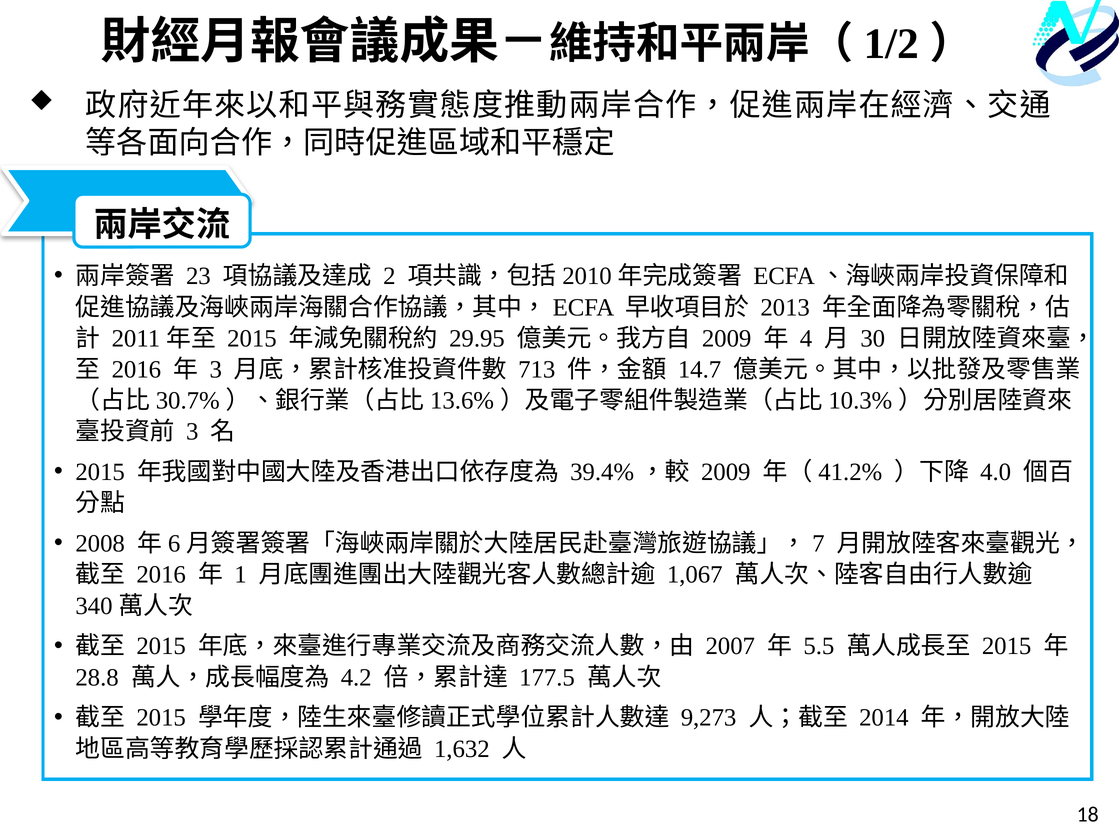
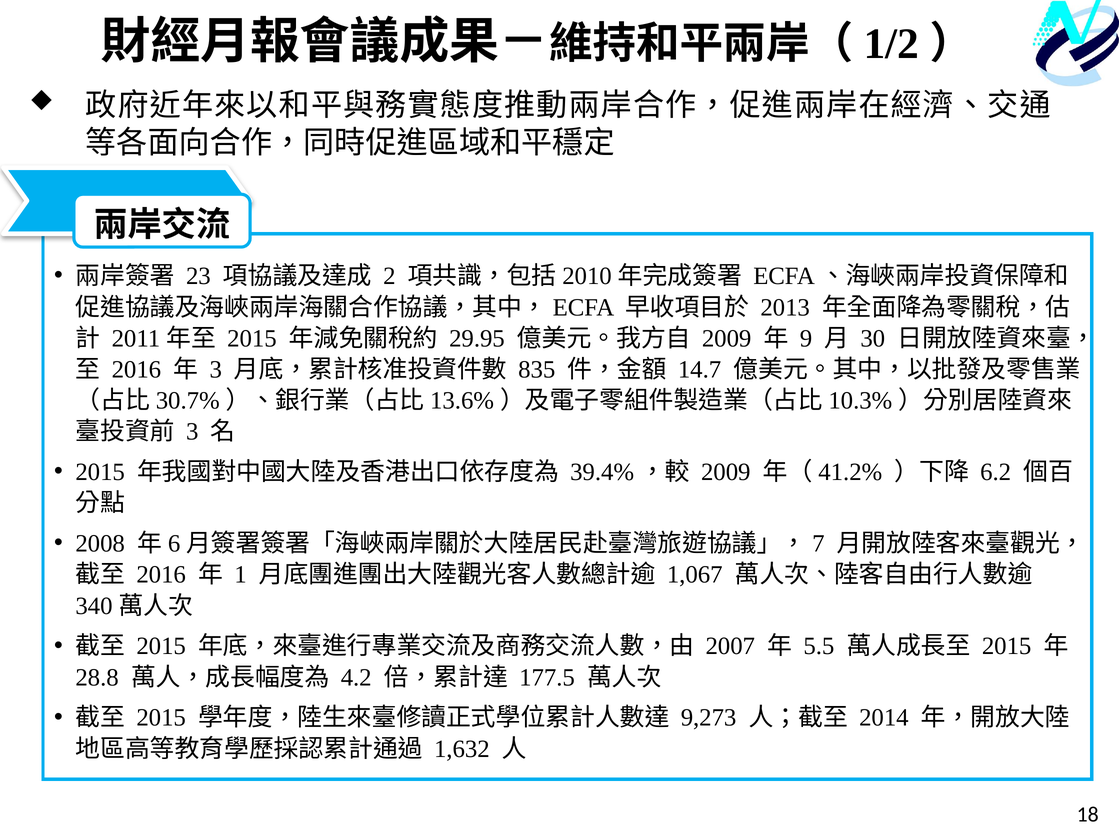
4: 4 -> 9
713: 713 -> 835
4.0: 4.0 -> 6.2
